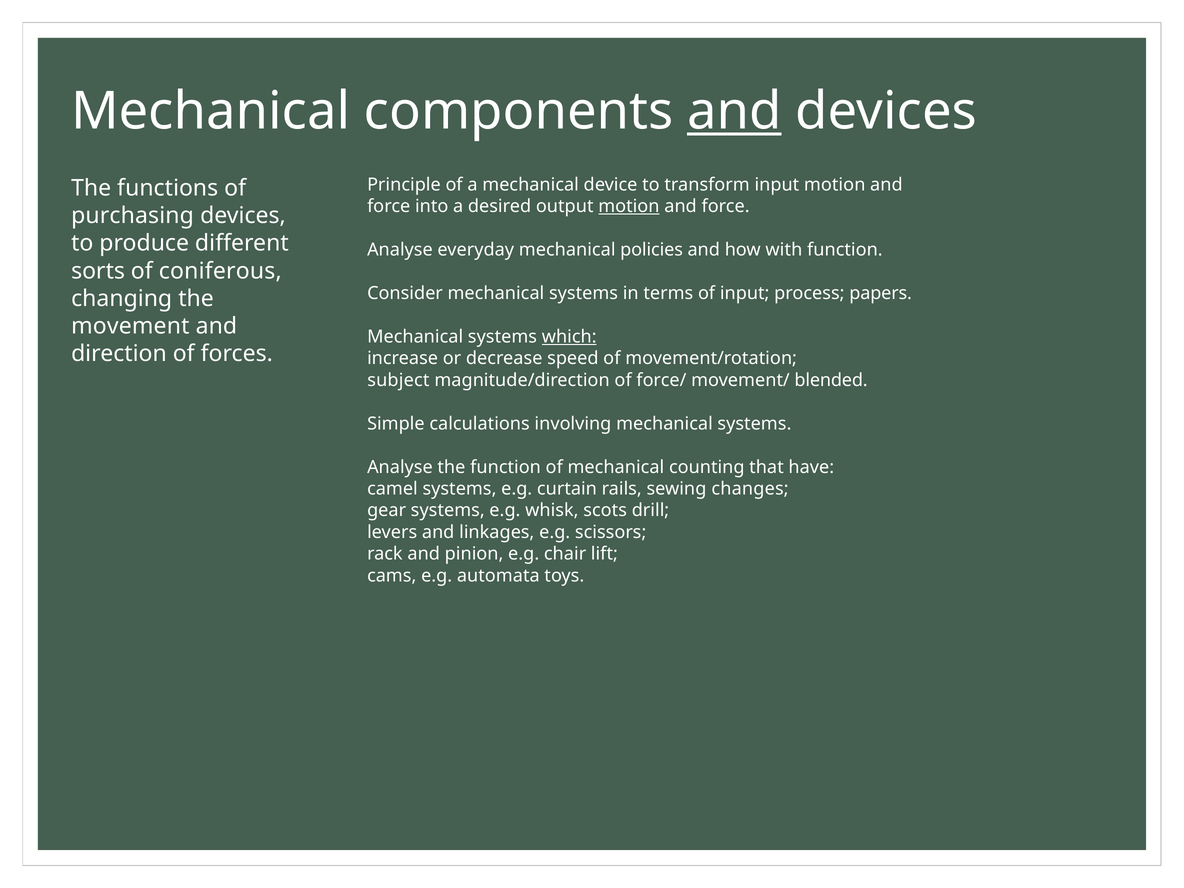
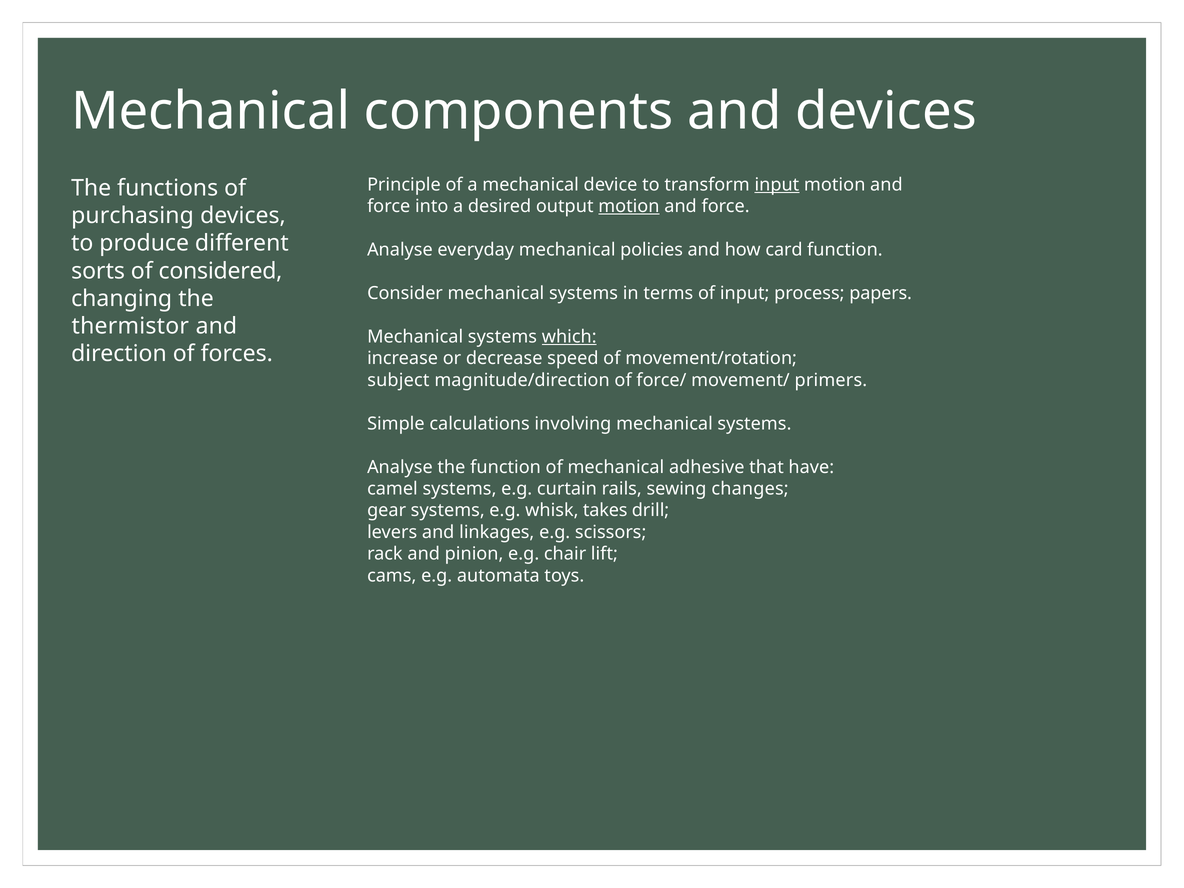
and at (734, 111) underline: present -> none
input at (777, 185) underline: none -> present
with: with -> card
coniferous: coniferous -> considered
movement: movement -> thermistor
blended: blended -> primers
counting: counting -> adhesive
scots: scots -> takes
